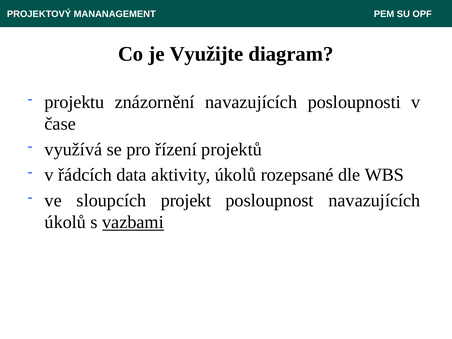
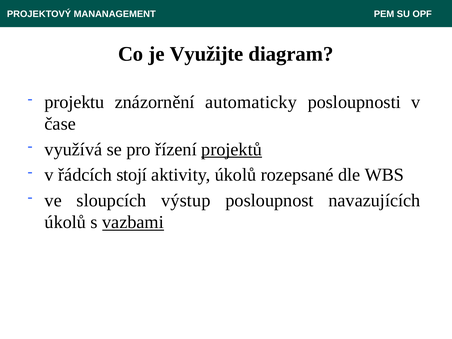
znázornění navazujících: navazujících -> automaticky
projektů underline: none -> present
data: data -> stojí
projekt: projekt -> výstup
